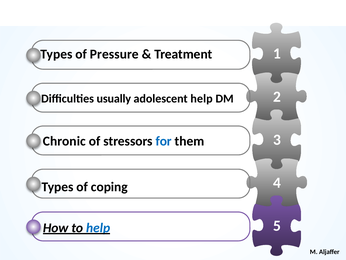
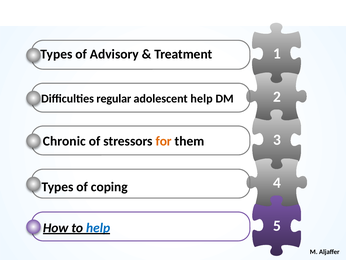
Pressure: Pressure -> Advisory
usually: usually -> regular
for colour: blue -> orange
